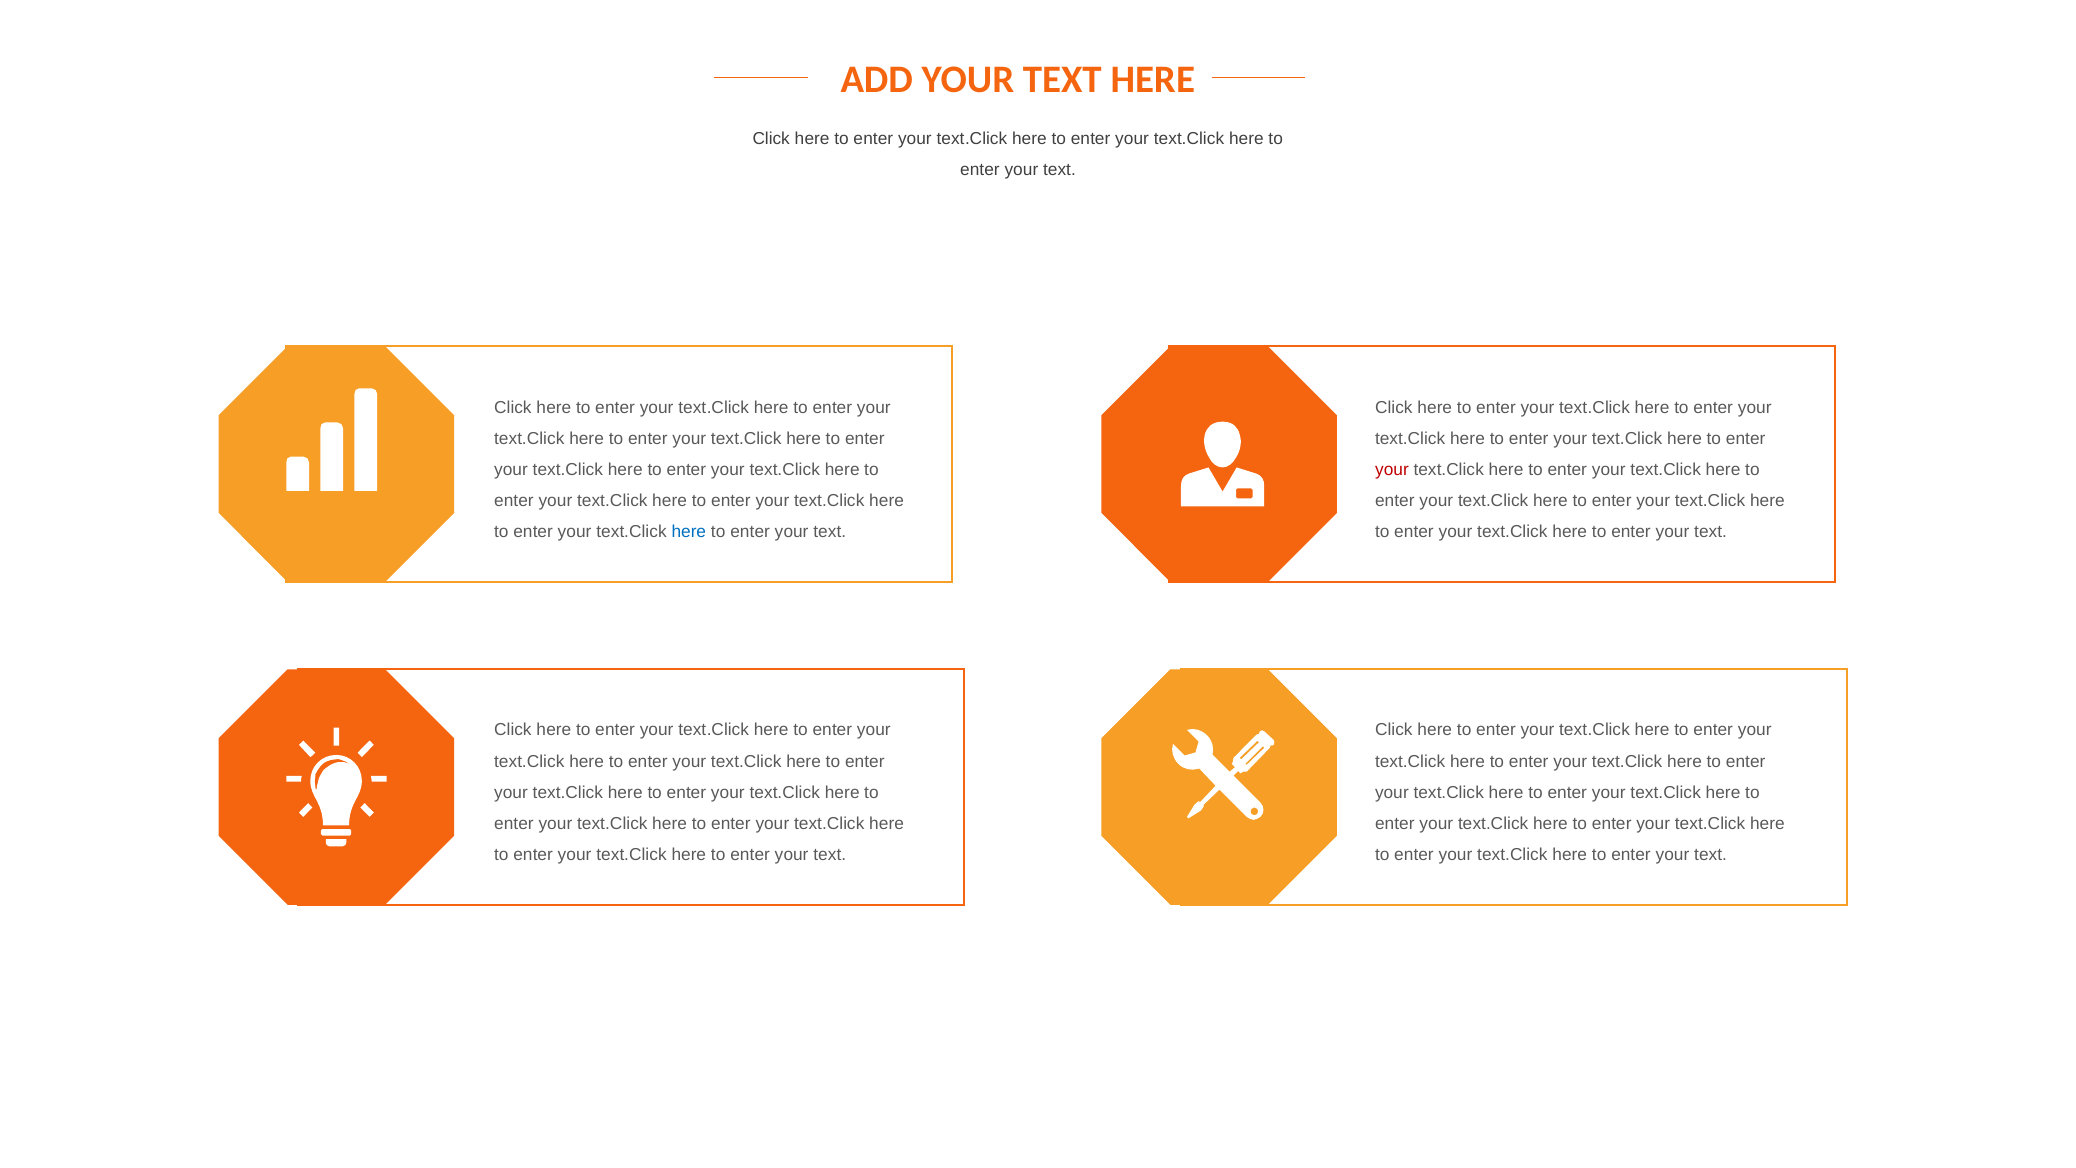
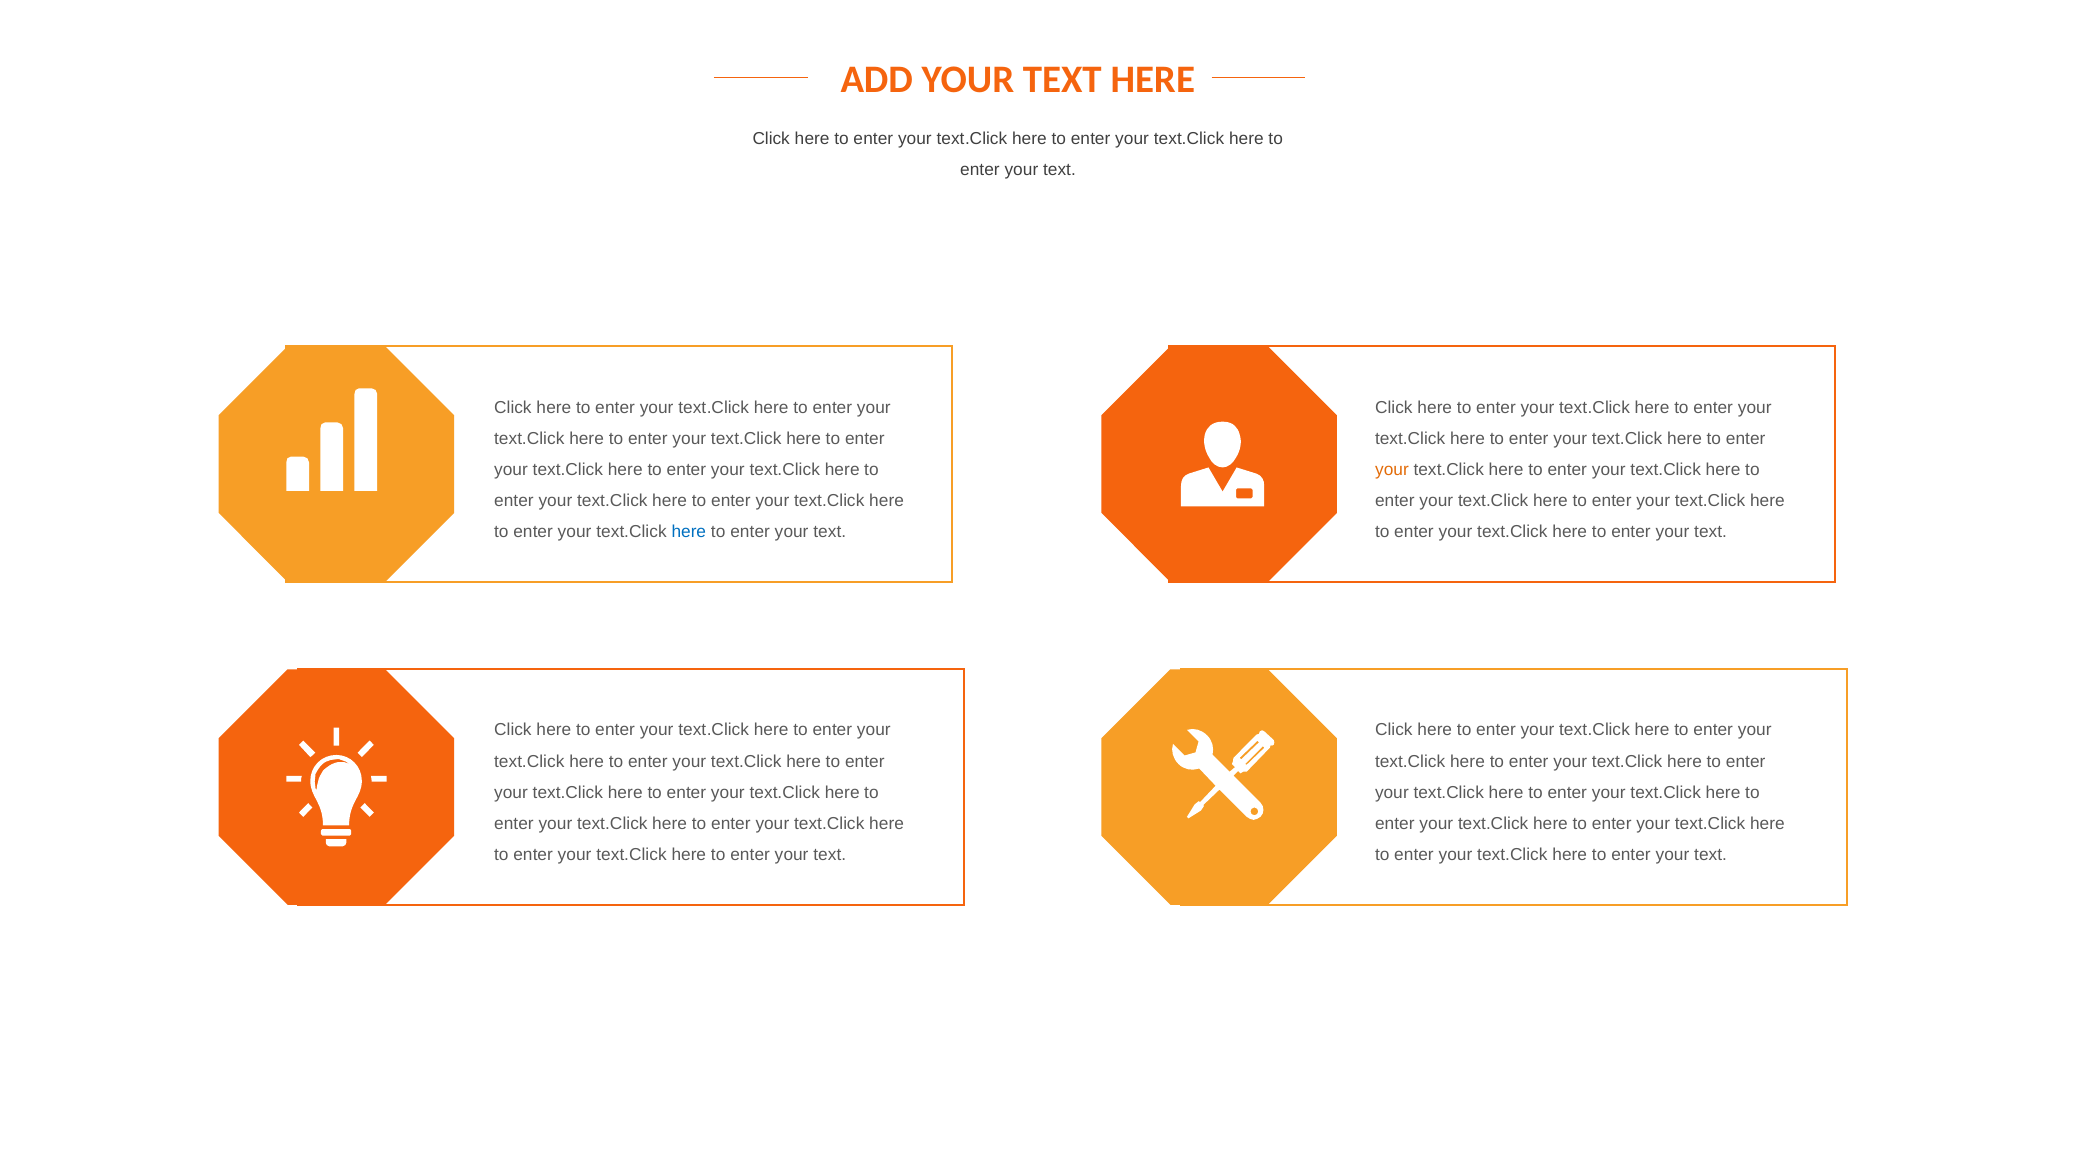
your at (1392, 469) colour: red -> orange
